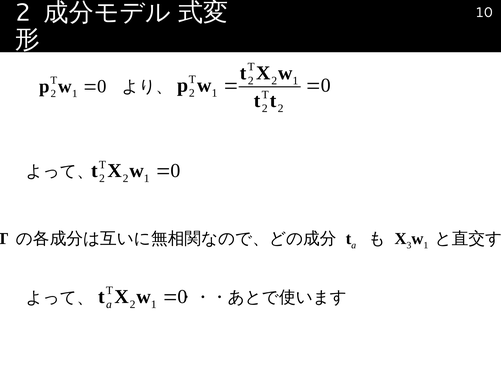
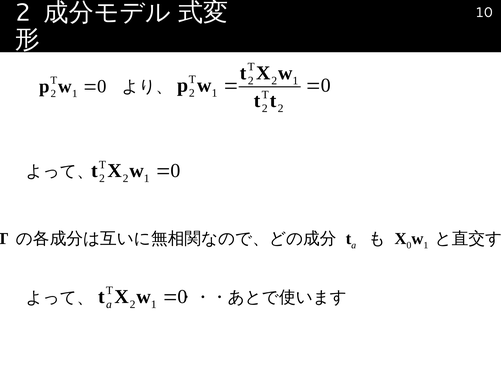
3 at (409, 245): 3 -> 0
